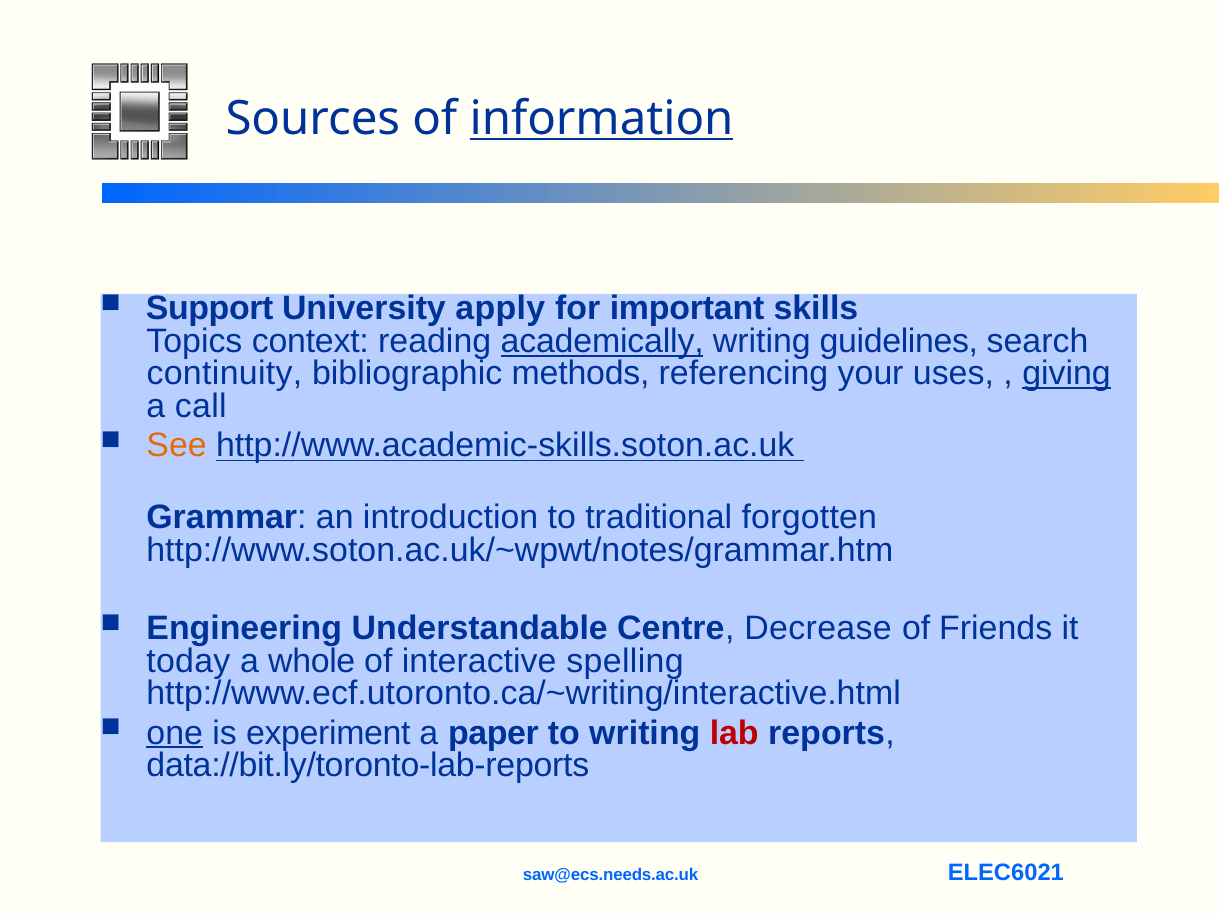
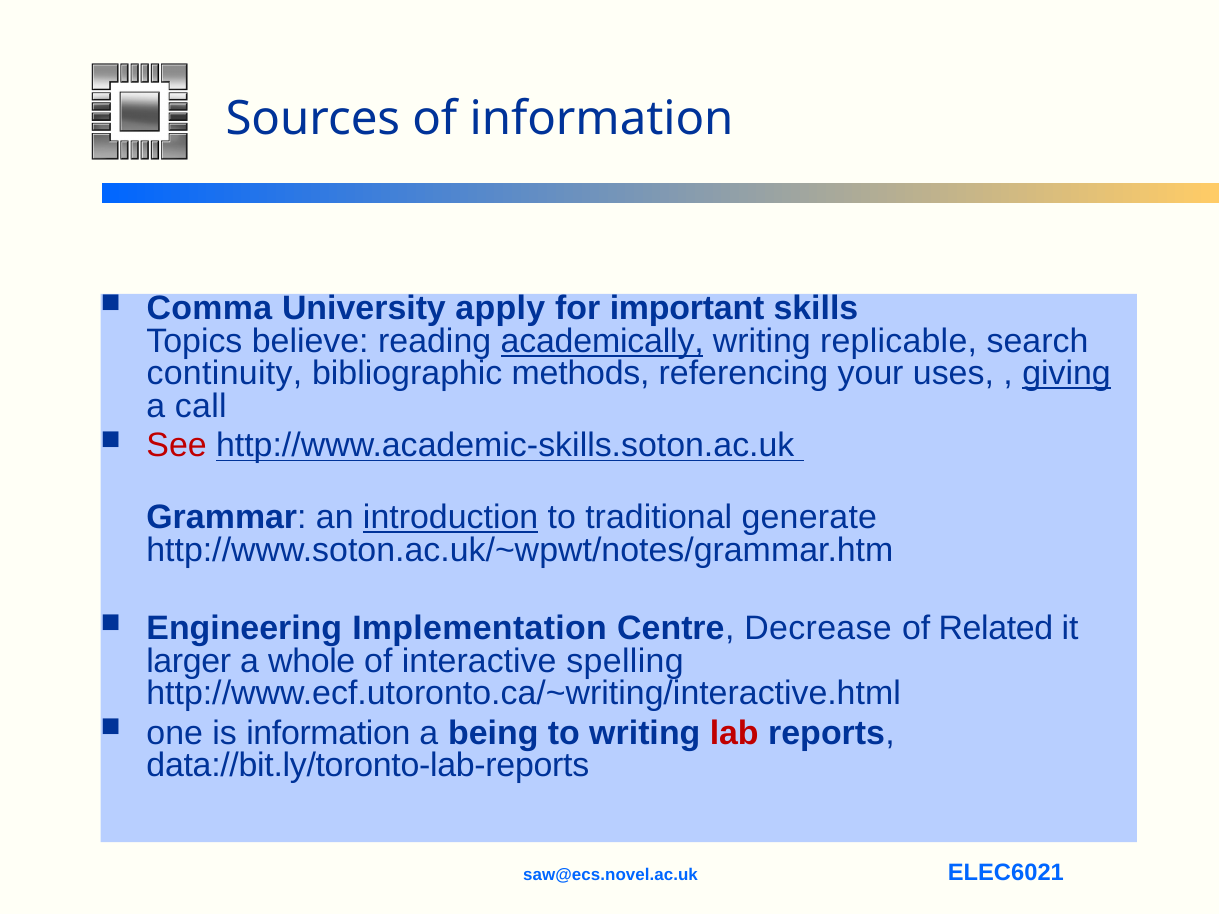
information at (602, 119) underline: present -> none
Support: Support -> Comma
context: context -> believe
guidelines: guidelines -> replicable
See colour: orange -> red
introduction underline: none -> present
forgotten: forgotten -> generate
Understandable: Understandable -> Implementation
Friends: Friends -> Related
today: today -> larger
one underline: present -> none
is experiment: experiment -> information
paper: paper -> being
saw@ecs.needs.ac.uk: saw@ecs.needs.ac.uk -> saw@ecs.novel.ac.uk
